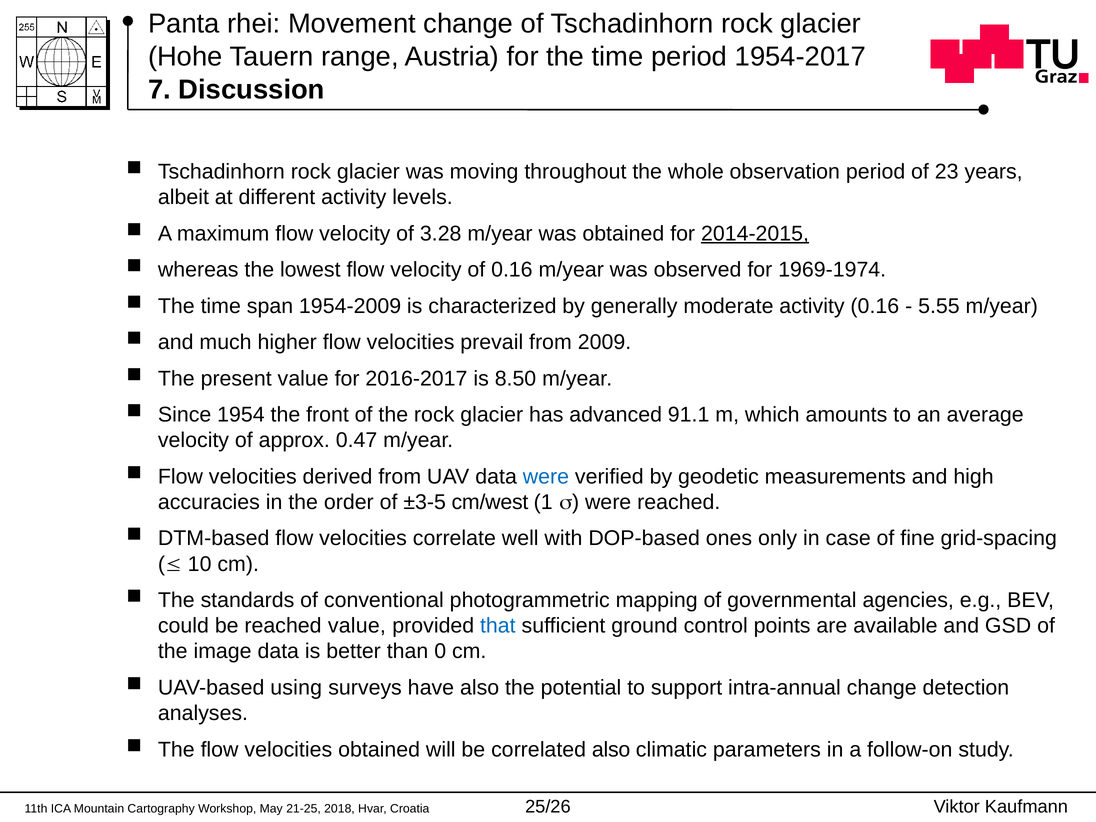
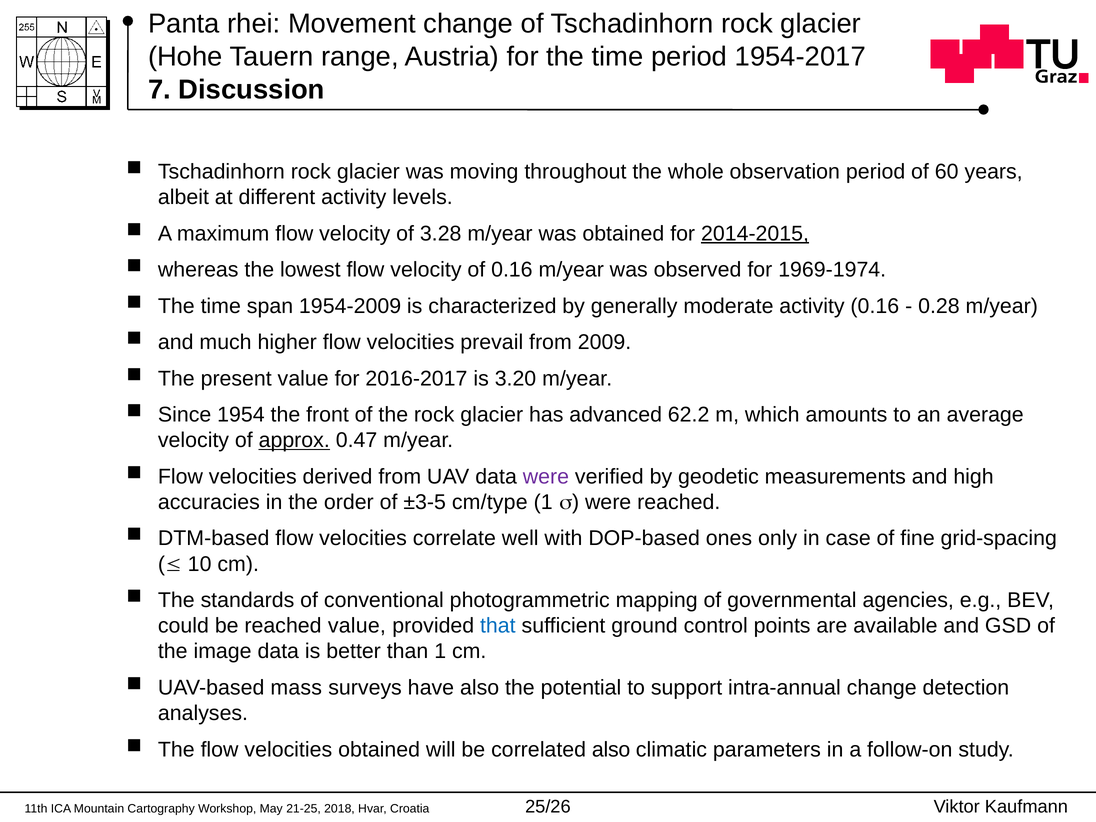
23: 23 -> 60
5.55: 5.55 -> 0.28
8.50: 8.50 -> 3.20
91.1: 91.1 -> 62.2
approx underline: none -> present
were at (546, 477) colour: blue -> purple
cm/west: cm/west -> cm/type
than 0: 0 -> 1
using: using -> mass
